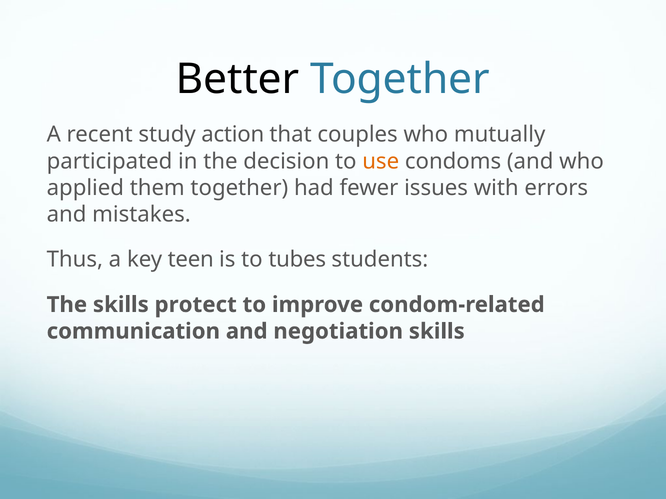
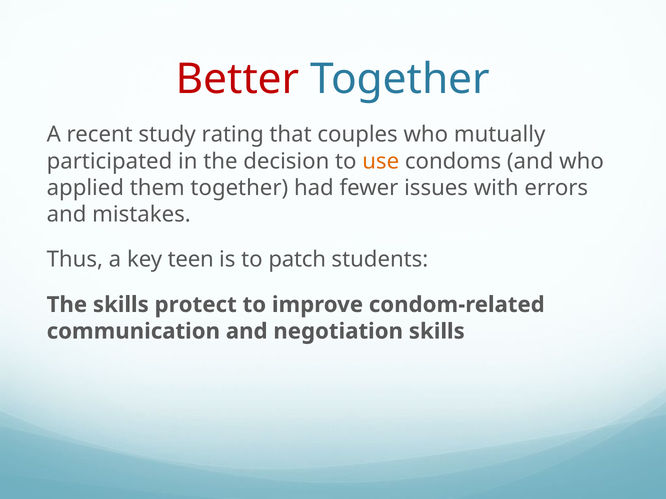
Better colour: black -> red
action: action -> rating
tubes: tubes -> patch
